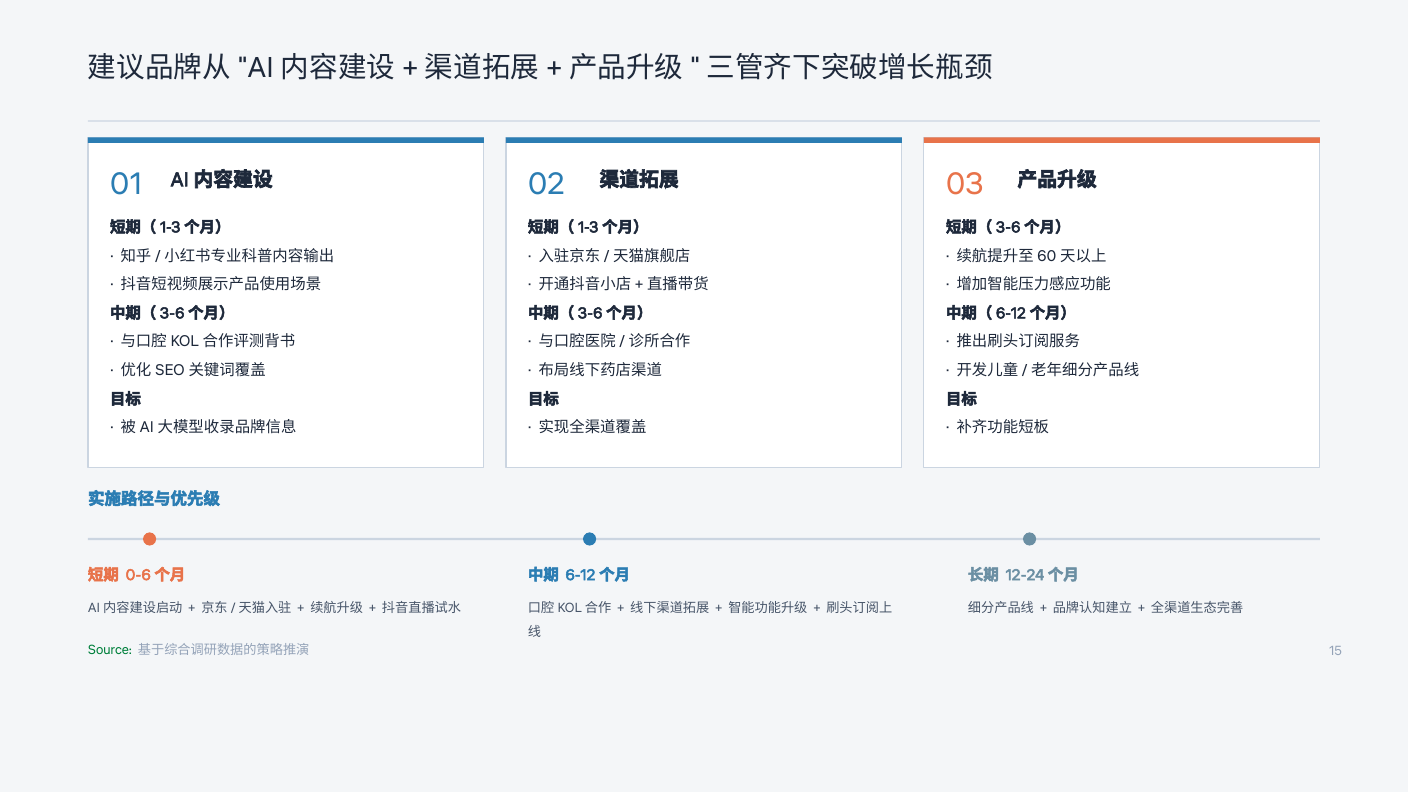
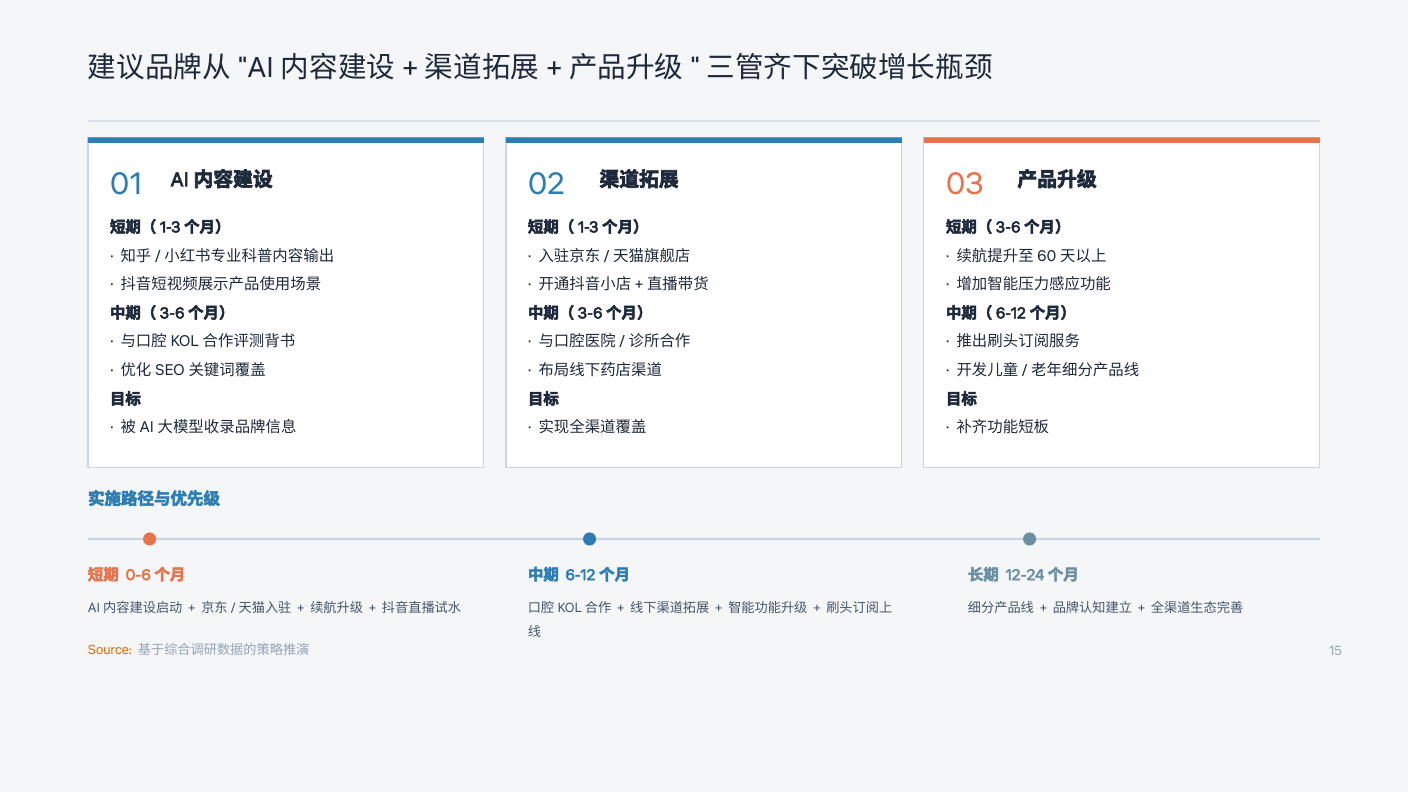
Source colour: green -> orange
